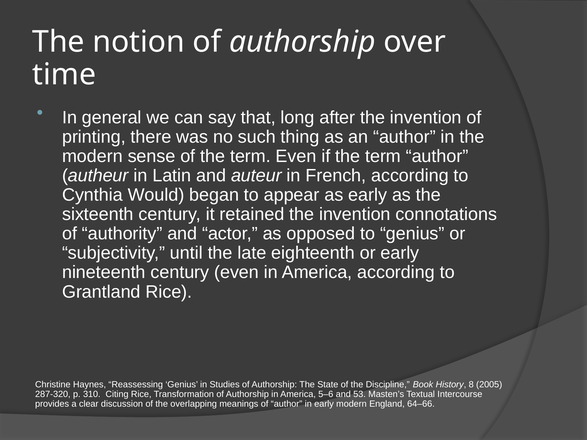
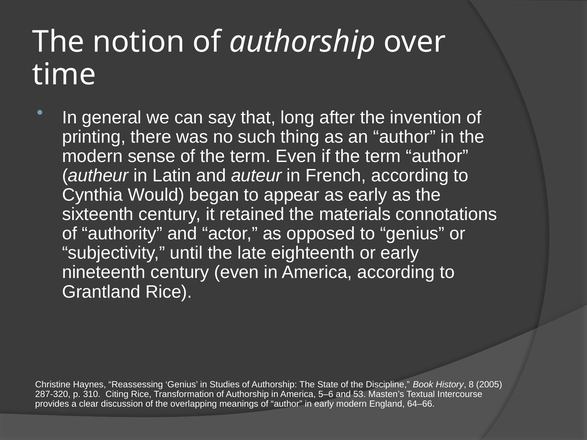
retained the invention: invention -> materials
